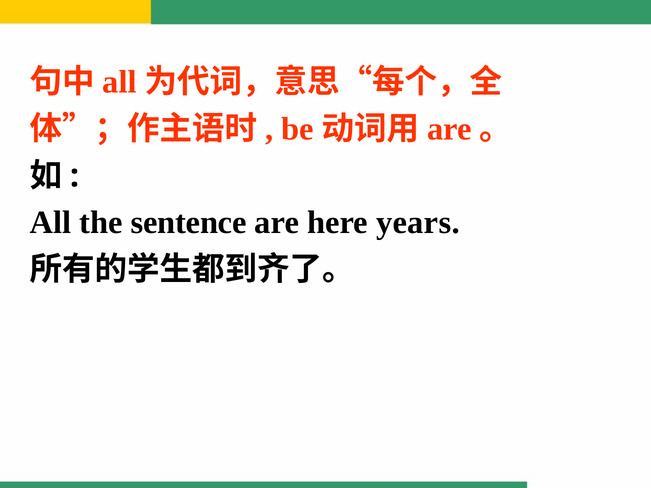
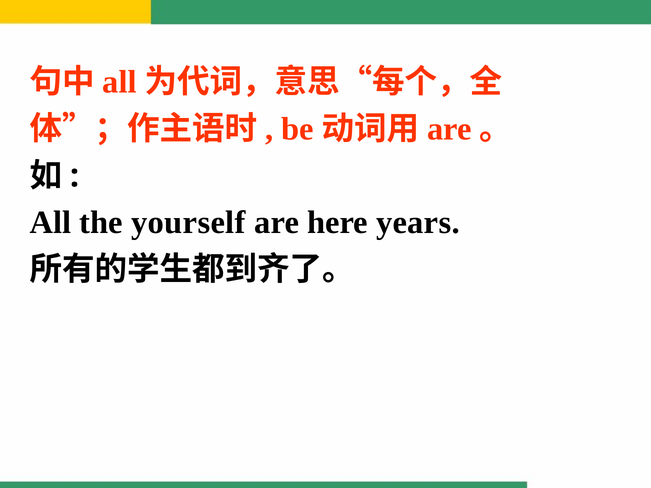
sentence: sentence -> yourself
